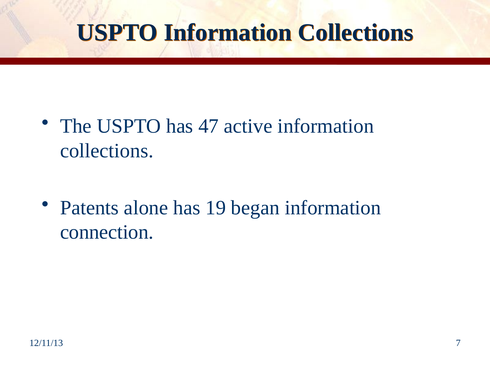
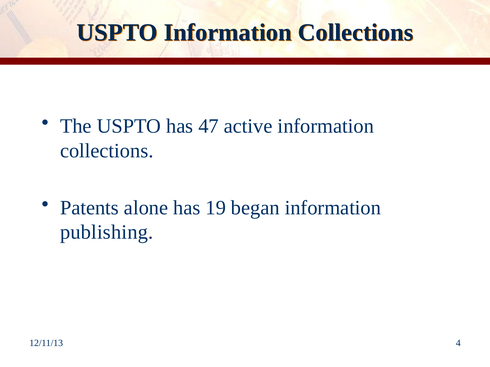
connection: connection -> publishing
7: 7 -> 4
